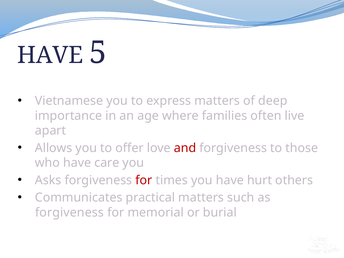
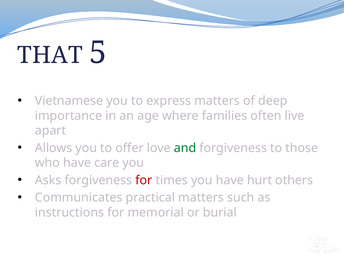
HAVE at (50, 55): HAVE -> THAT
and colour: red -> green
forgiveness at (70, 213): forgiveness -> instructions
